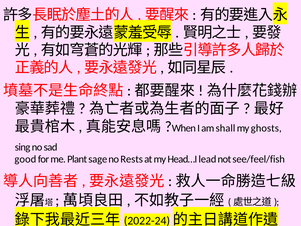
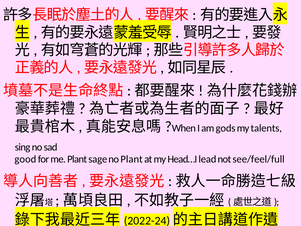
shall: shall -> gods
ghosts: ghosts -> talents
no Rests: Rests -> Plant
see/feel/fish: see/feel/fish -> see/feel/full
